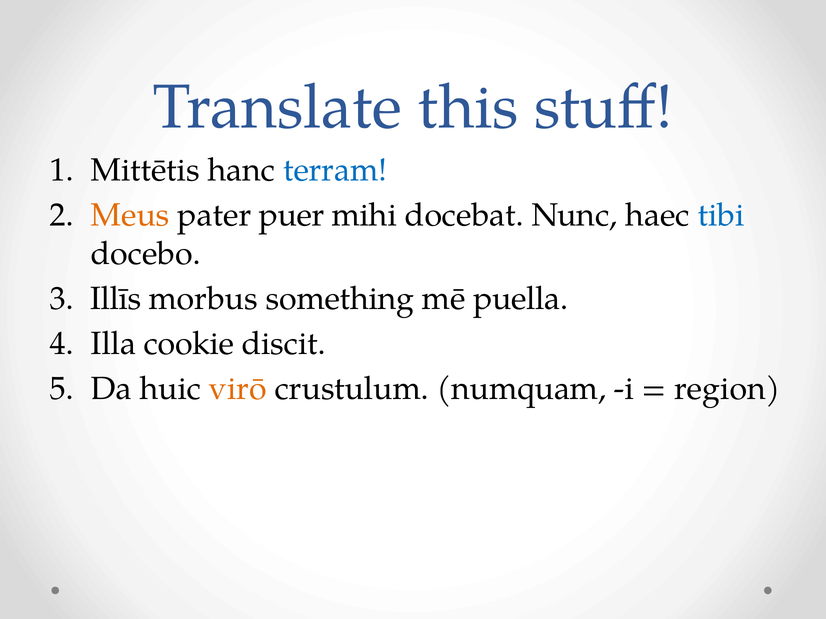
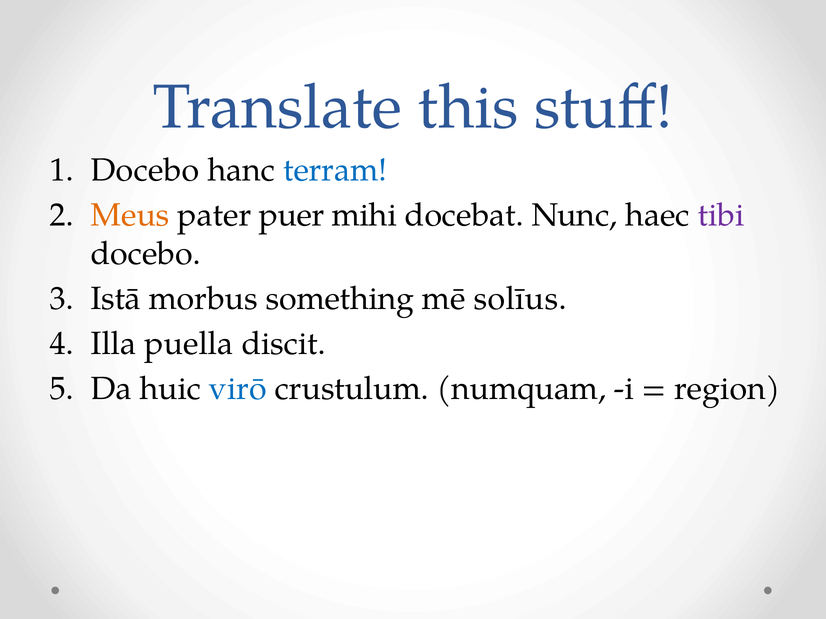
Mittētis at (145, 170): Mittētis -> Docebo
tibi colour: blue -> purple
Illīs: Illīs -> Istā
puella: puella -> solīus
cookie: cookie -> puella
virō colour: orange -> blue
